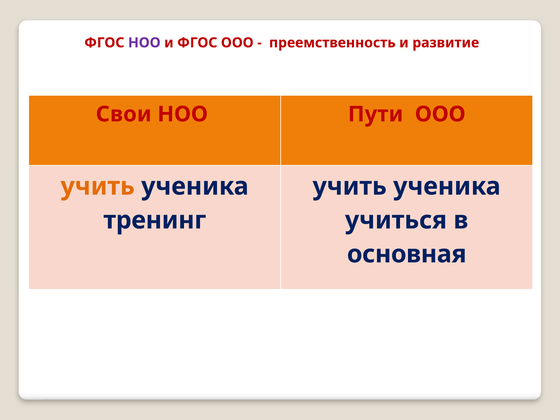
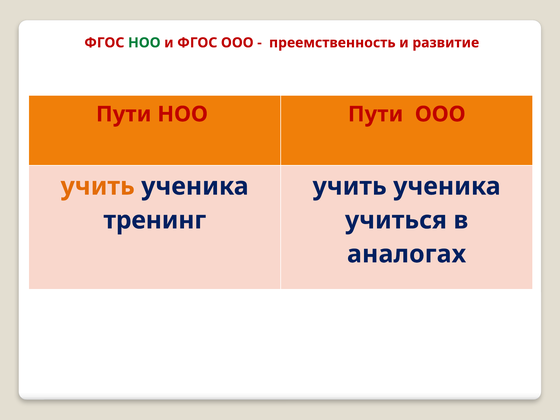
НОО at (144, 43) colour: purple -> green
Свои at (124, 114): Свои -> Пути
основная: основная -> аналогах
